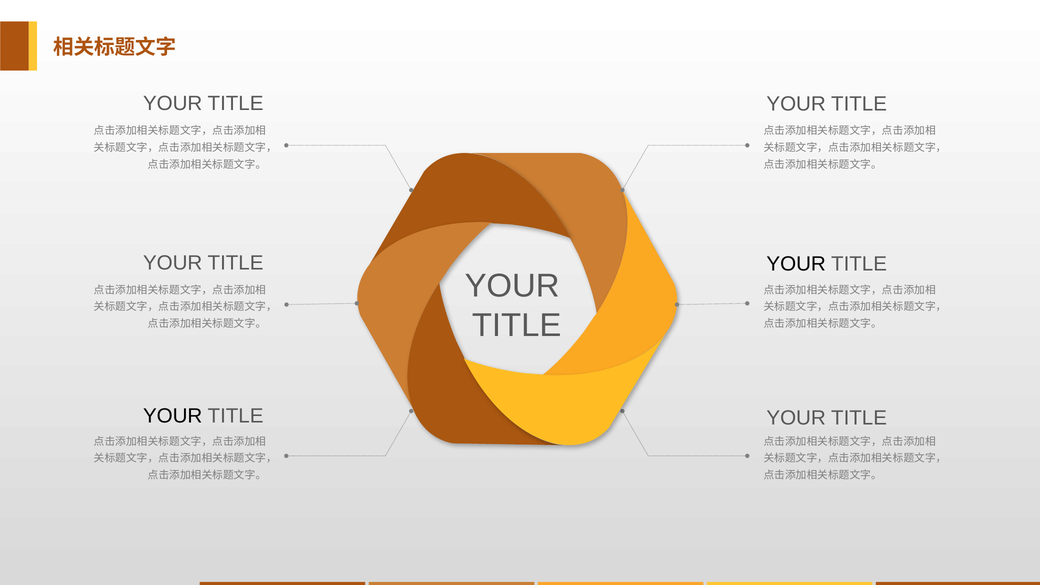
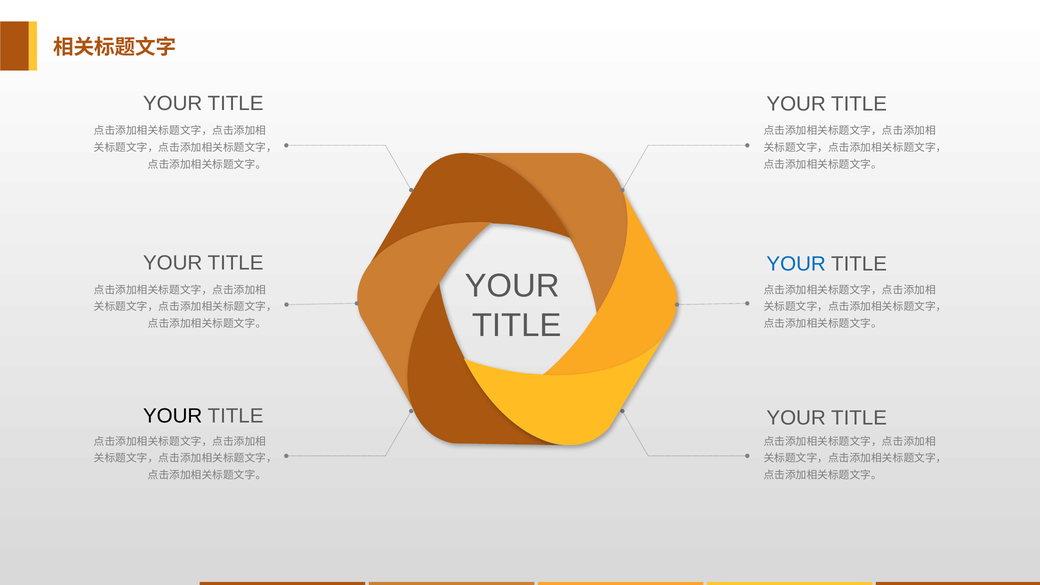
YOUR at (796, 264) colour: black -> blue
